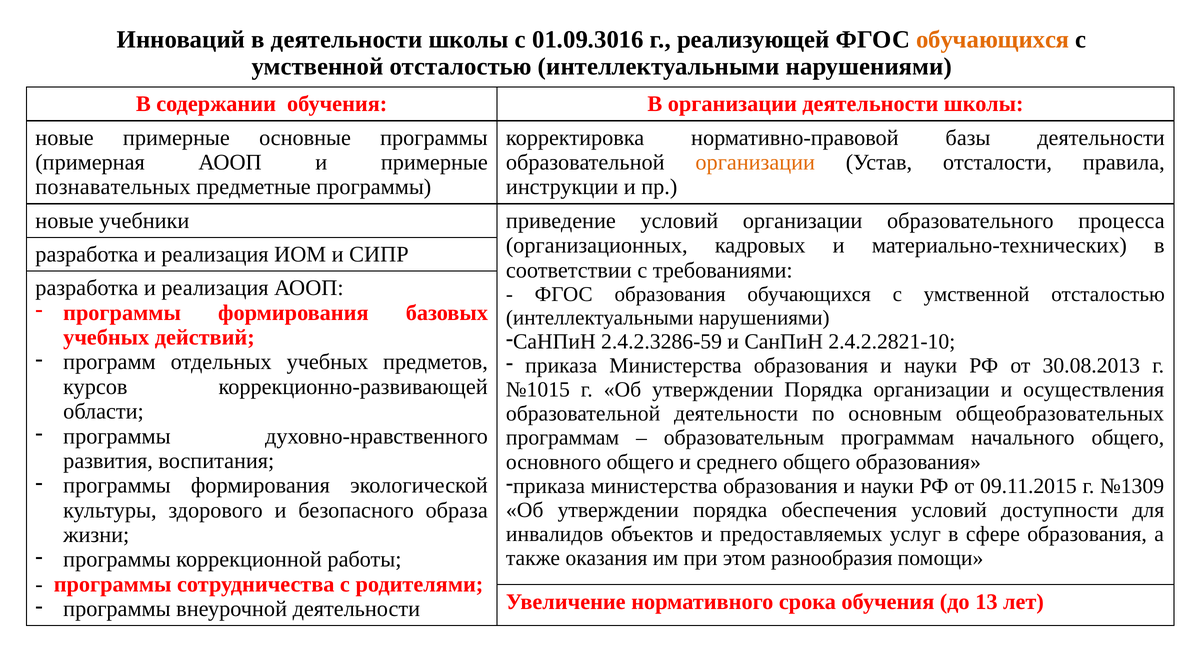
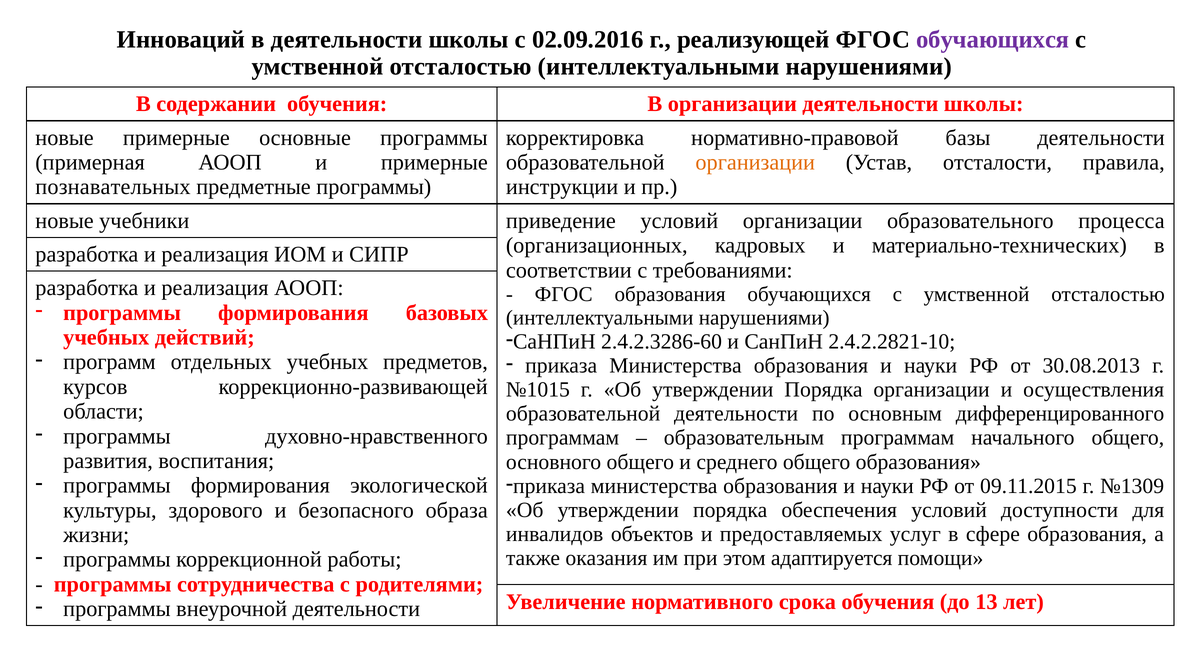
01.09.3016: 01.09.3016 -> 02.09.2016
обучающихся at (993, 40) colour: orange -> purple
2.4.2.3286-59: 2.4.2.3286-59 -> 2.4.2.3286-60
общеобразовательных: общеобразовательных -> дифференцированного
разнообразия: разнообразия -> адаптируется
